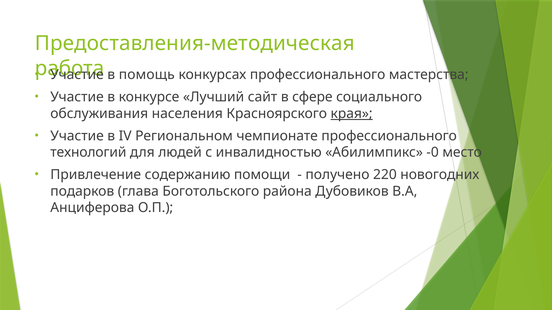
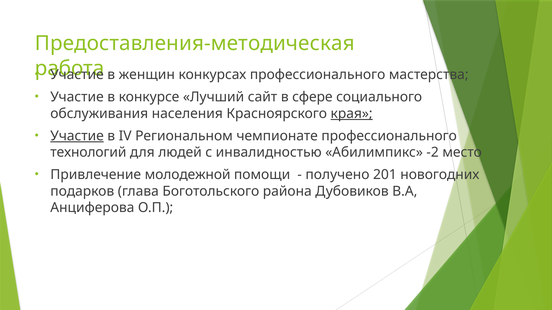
помощь: помощь -> женщин
Участие at (77, 136) underline: none -> present
-0: -0 -> -2
содержанию: содержанию -> молодежной
220: 220 -> 201
